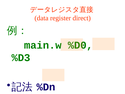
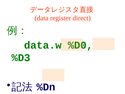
main.w: main.w -> data.w
